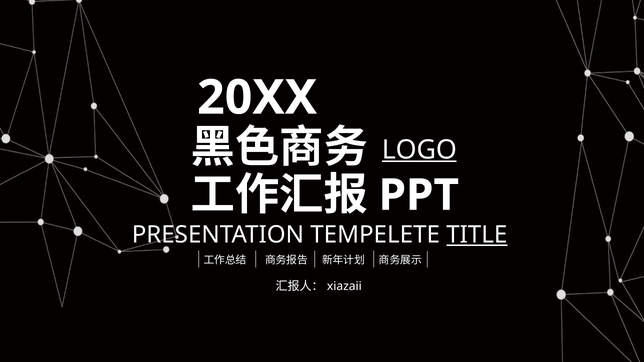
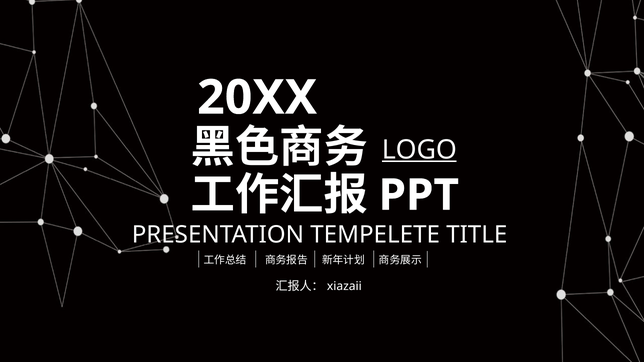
TITLE underline: present -> none
